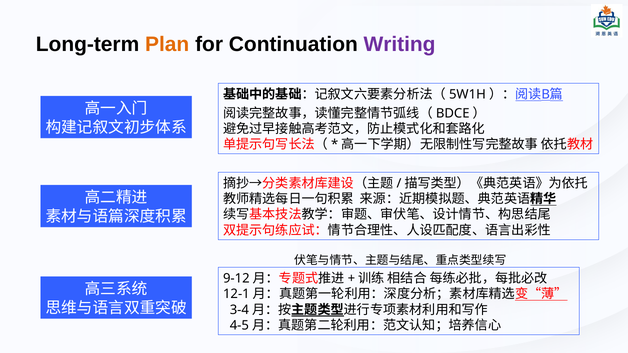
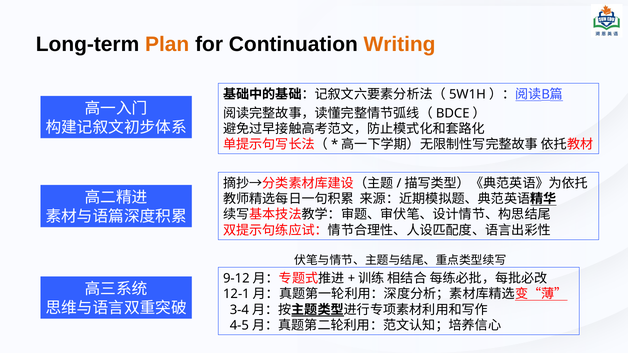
Writing colour: purple -> orange
